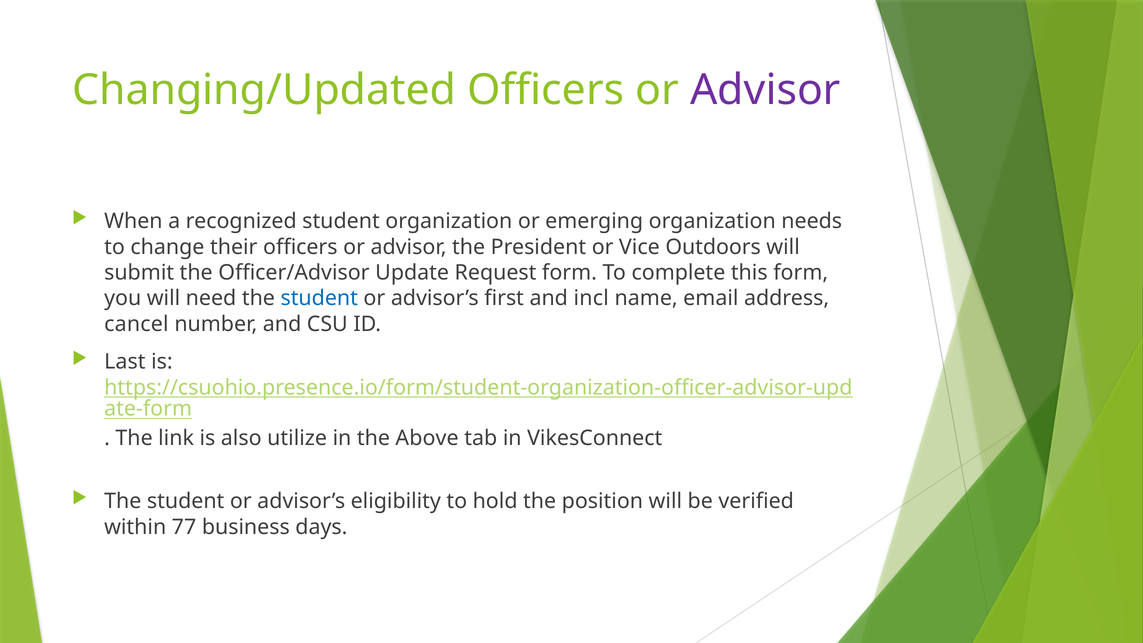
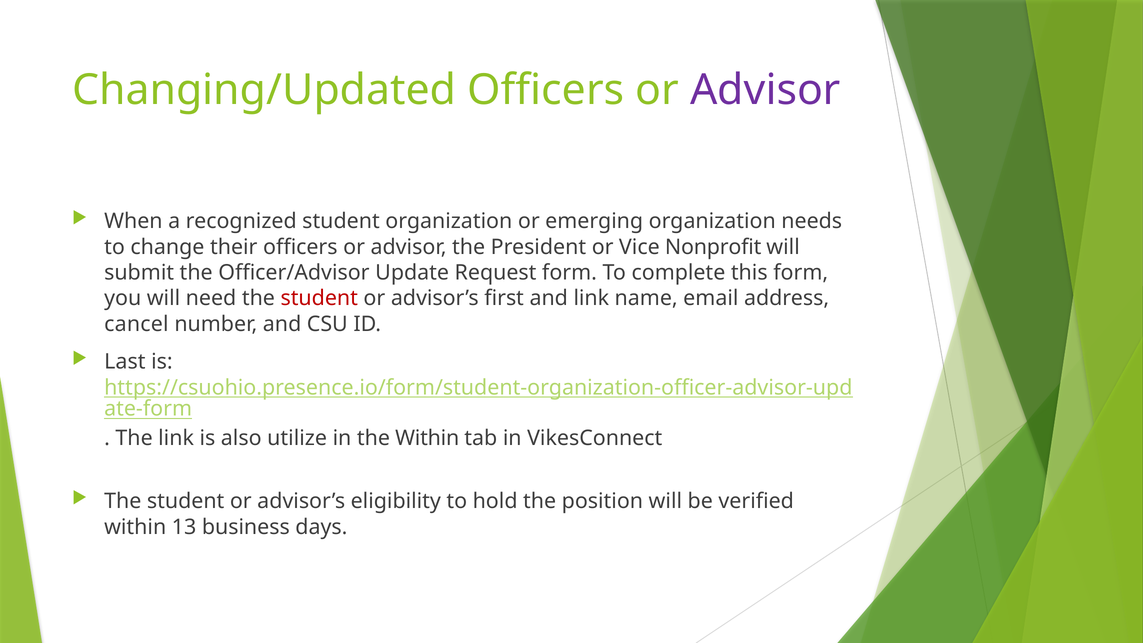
Outdoors: Outdoors -> Nonprofit
student at (319, 298) colour: blue -> red
and incl: incl -> link
the Above: Above -> Within
77: 77 -> 13
